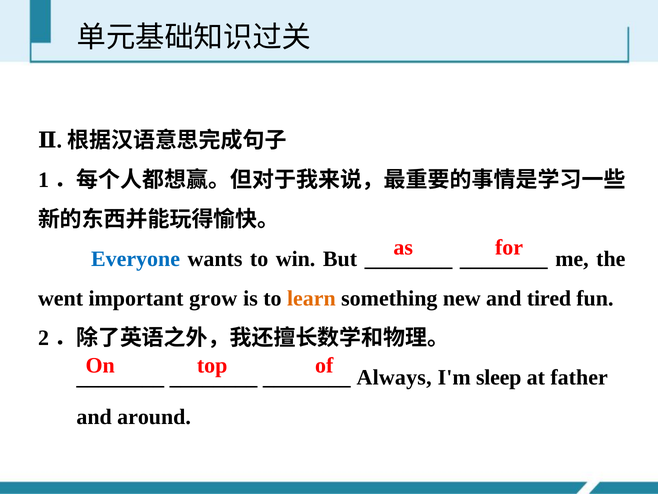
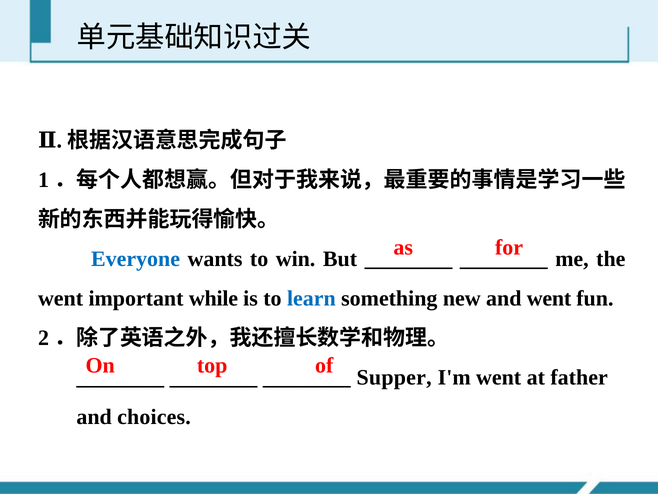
grow: grow -> while
learn colour: orange -> blue
and tired: tired -> went
Always: Always -> Supper
I'm sleep: sleep -> went
around: around -> choices
